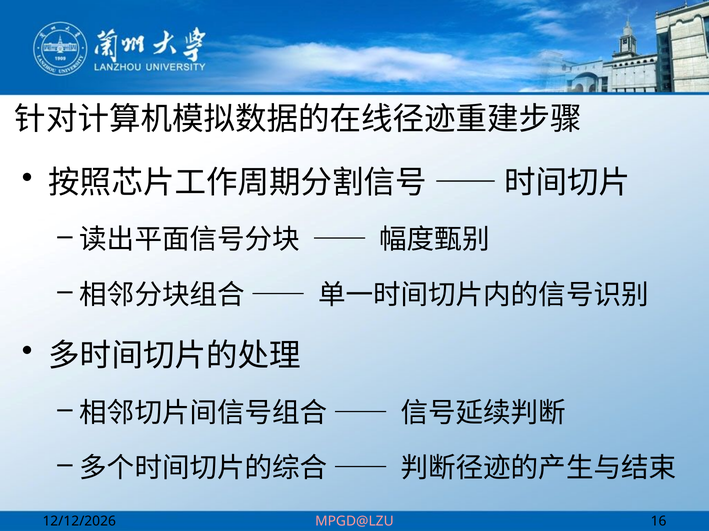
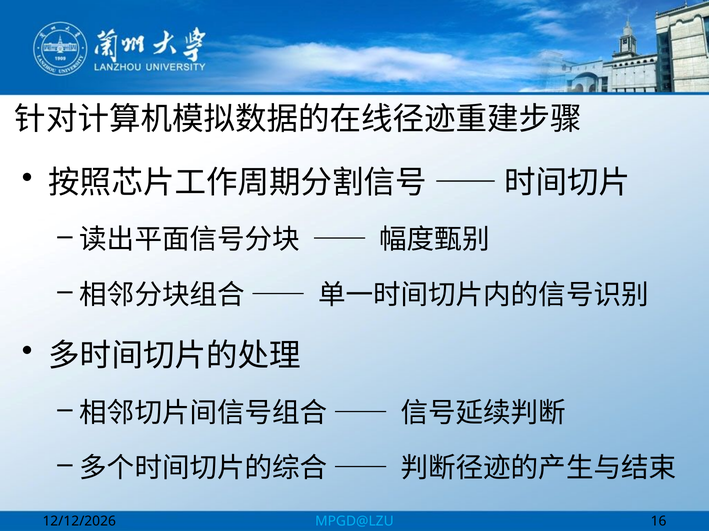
MPGD@LZU colour: pink -> light blue
